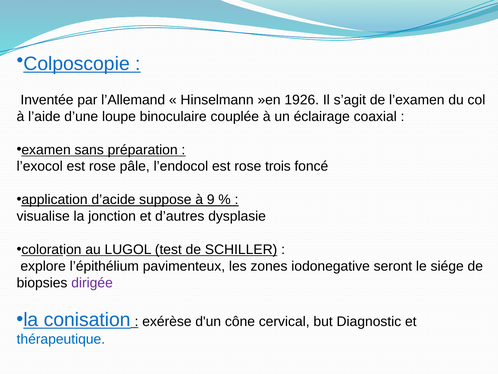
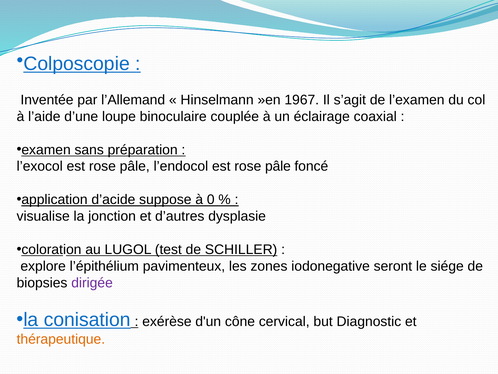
1926: 1926 -> 1967
l’endocol est rose trois: trois -> pâle
9: 9 -> 0
thérapeutique colour: blue -> orange
